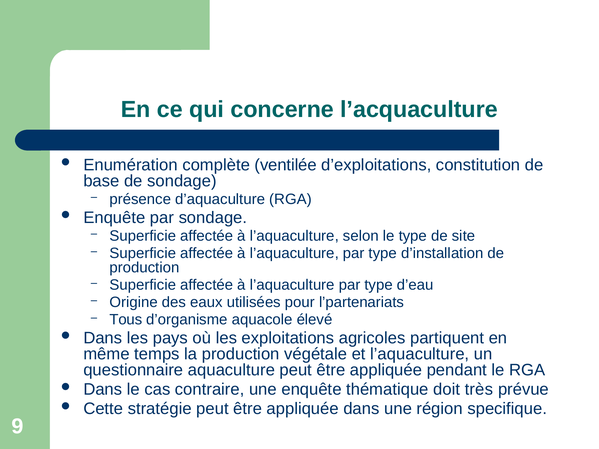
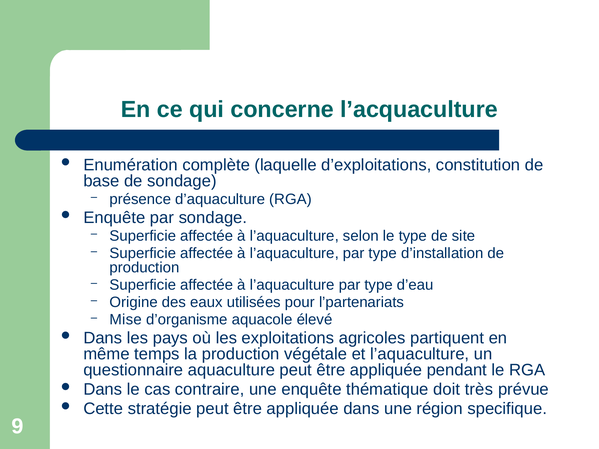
ventilée: ventilée -> laquelle
Tous: Tous -> Mise
